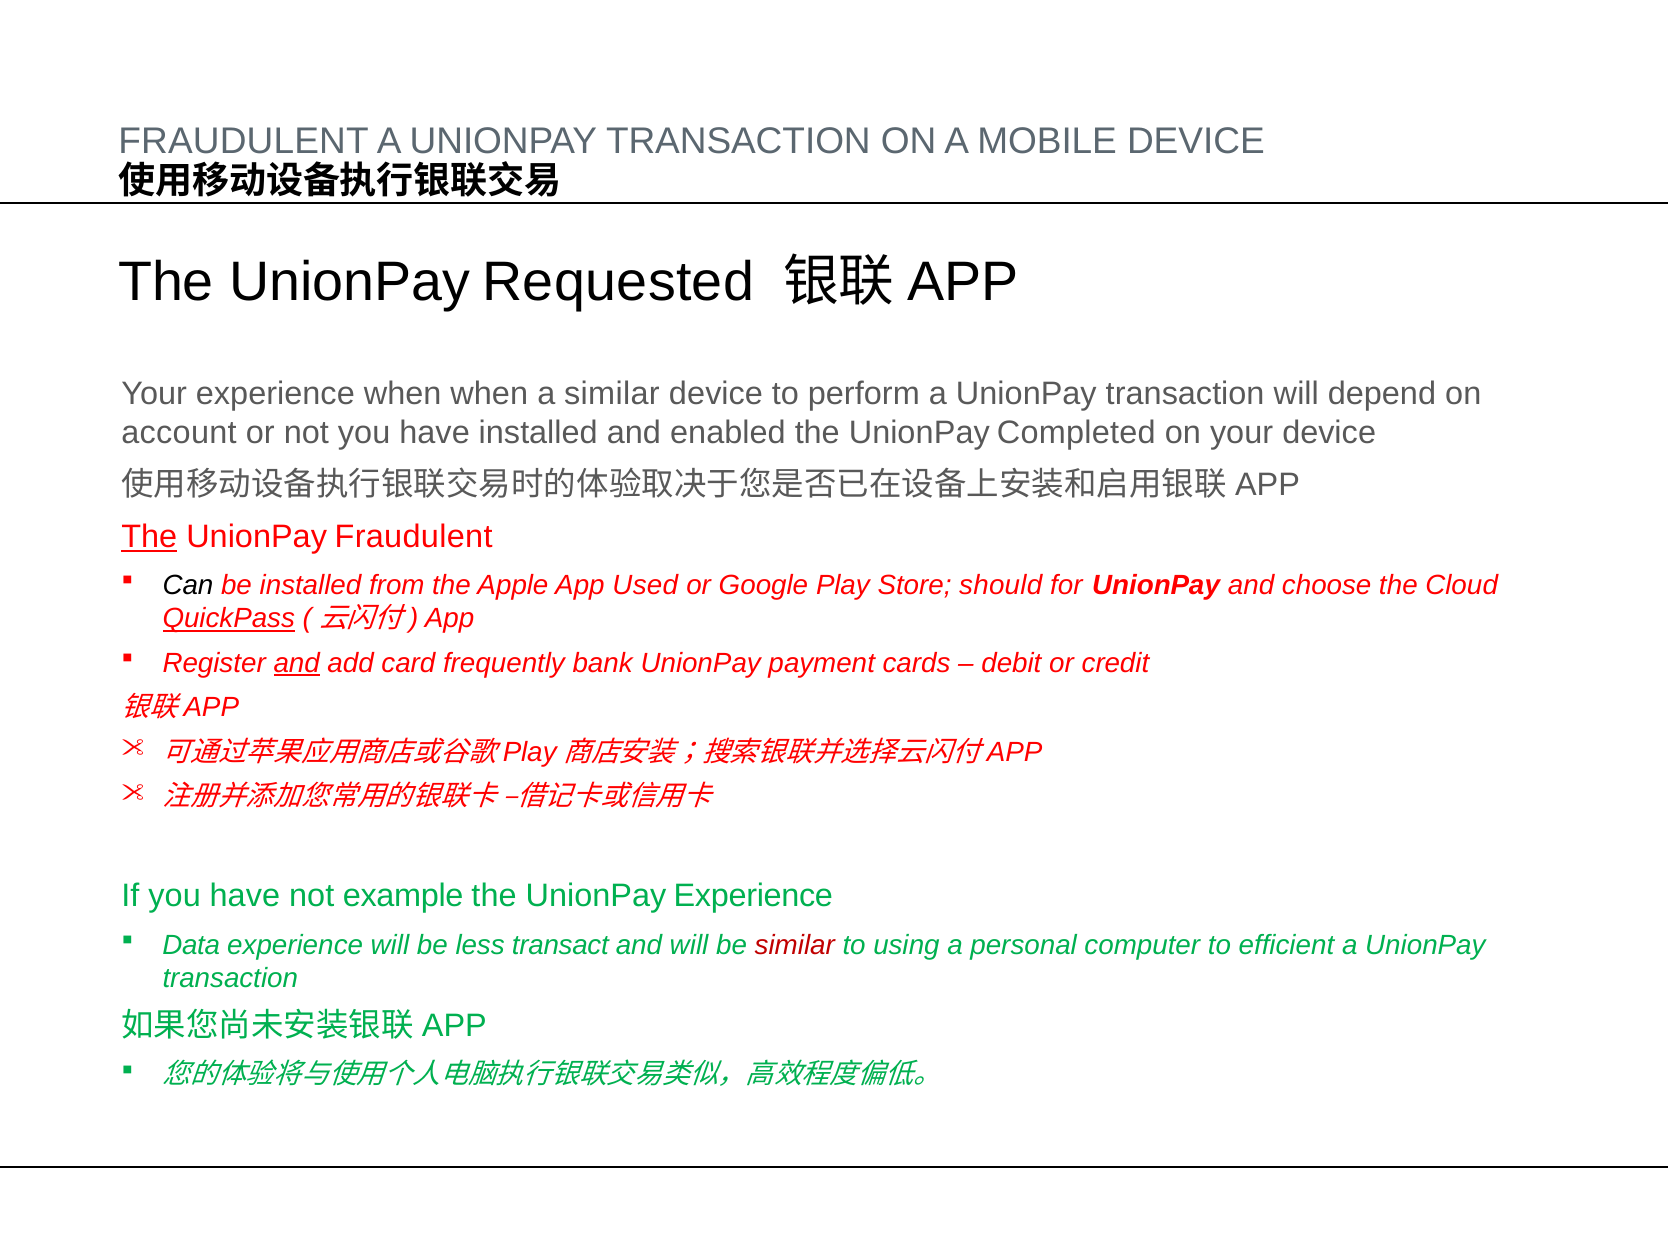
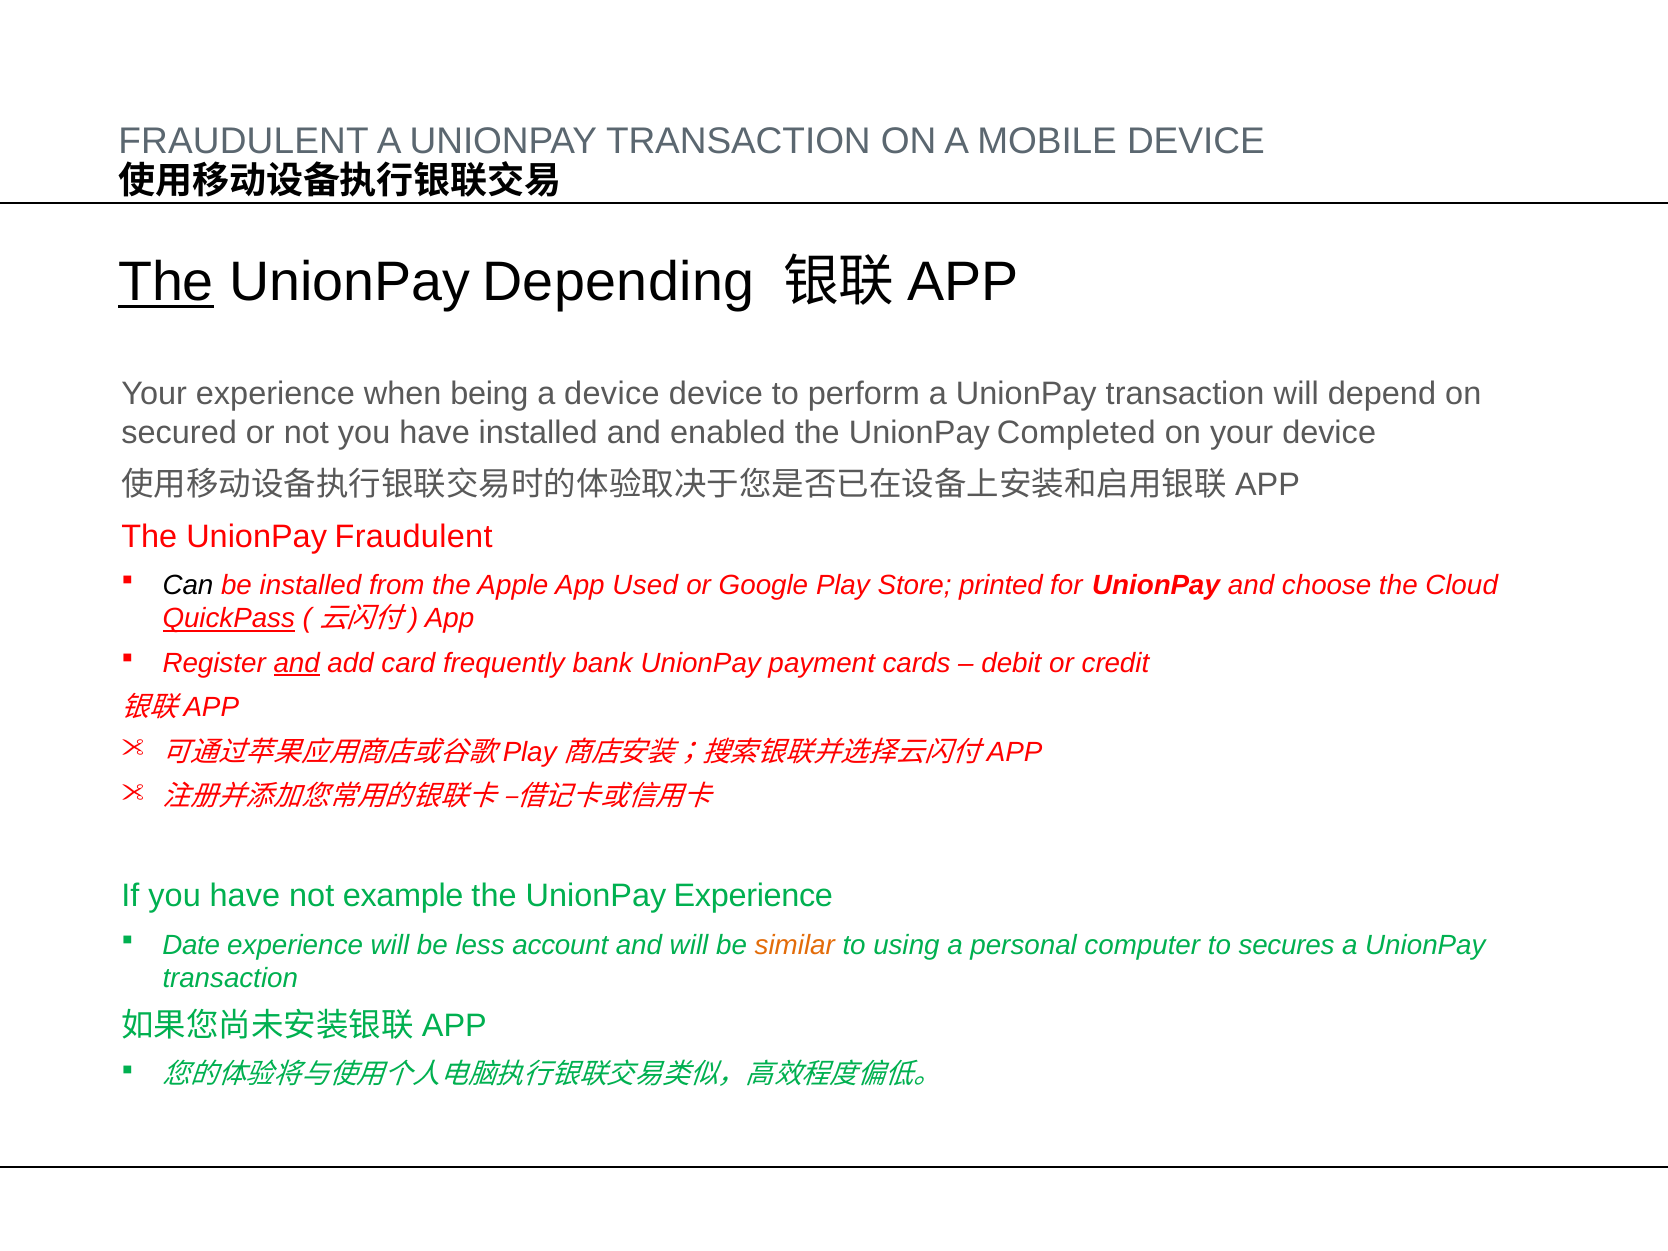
The at (166, 282) underline: none -> present
Requested: Requested -> Depending
when when: when -> being
a similar: similar -> device
account: account -> secured
The at (149, 537) underline: present -> none
should: should -> printed
Data: Data -> Date
transact: transact -> account
similar at (795, 945) colour: red -> orange
efficient: efficient -> secures
